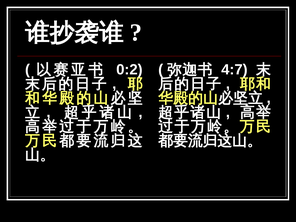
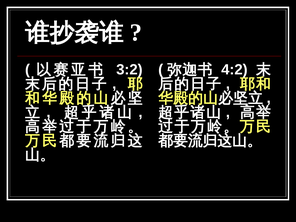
0:2: 0:2 -> 3:2
4:7: 4:7 -> 4:2
